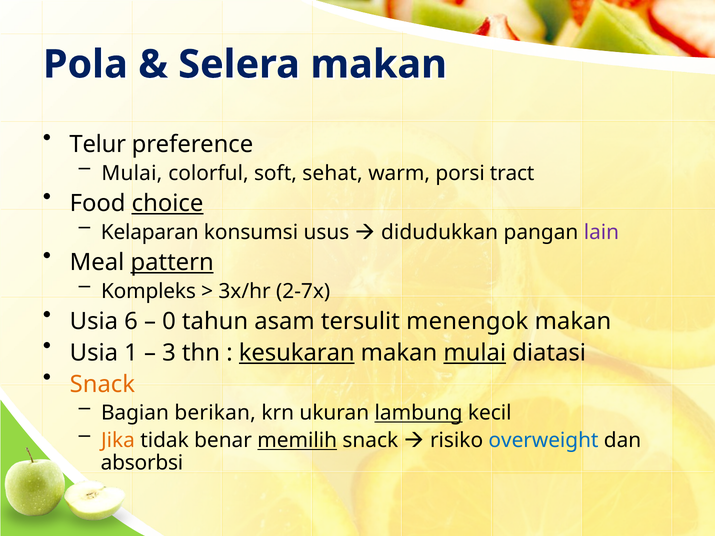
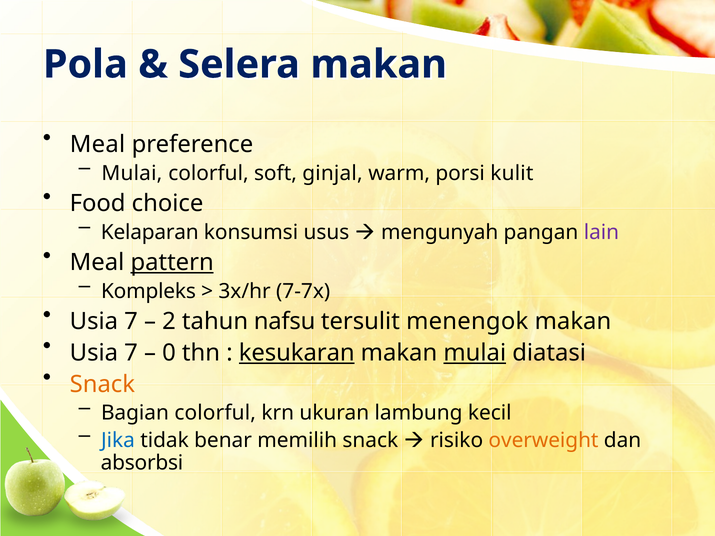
Telur at (98, 145): Telur -> Meal
sehat: sehat -> ginjal
tract: tract -> kulit
choice underline: present -> none
didudukkan: didudukkan -> mengunyah
2-7x: 2-7x -> 7-7x
6 at (131, 322): 6 -> 7
0: 0 -> 2
asam: asam -> nafsu
1 at (131, 353): 1 -> 7
3: 3 -> 0
Bagian berikan: berikan -> colorful
lambung underline: present -> none
Jika colour: orange -> blue
memilih underline: present -> none
overweight colour: blue -> orange
